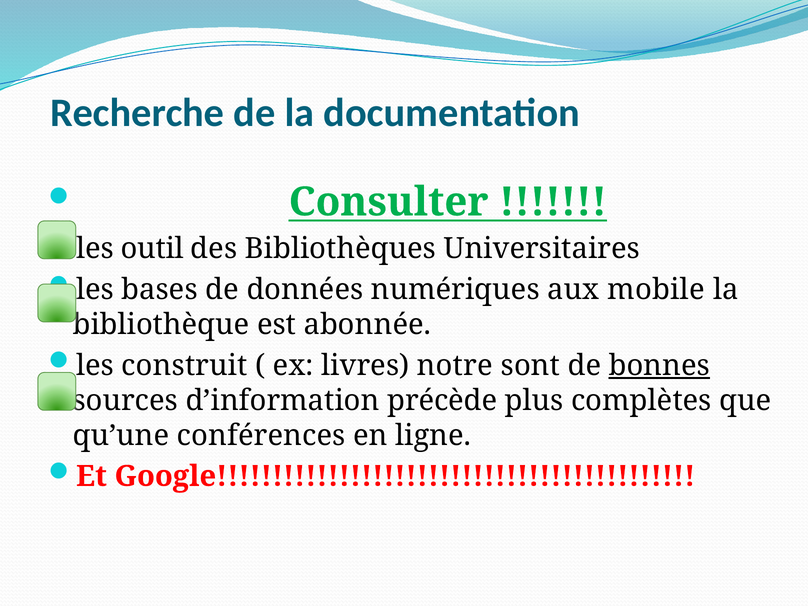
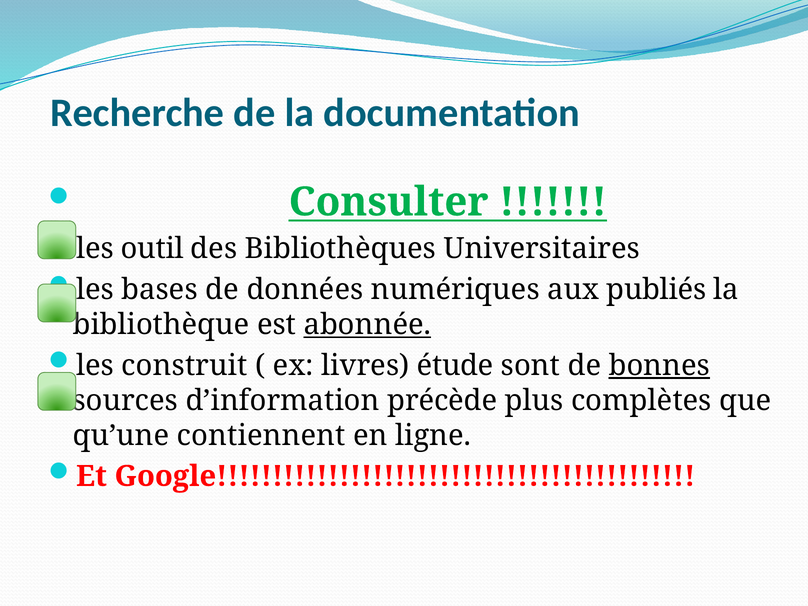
mobile: mobile -> publiés
abonnée underline: none -> present
notre: notre -> étude
conférences: conférences -> contiennent
